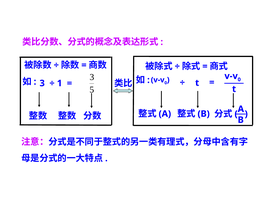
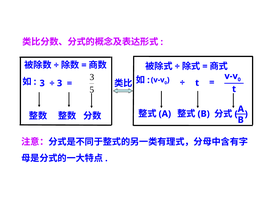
1 at (60, 83): 1 -> 3
